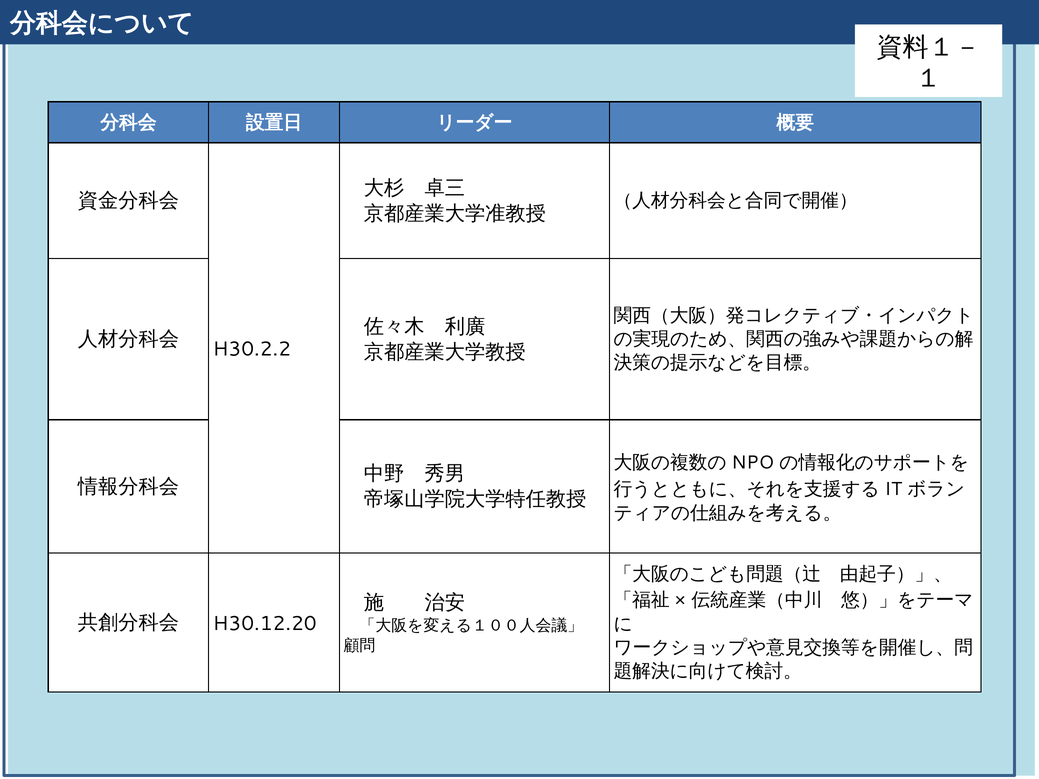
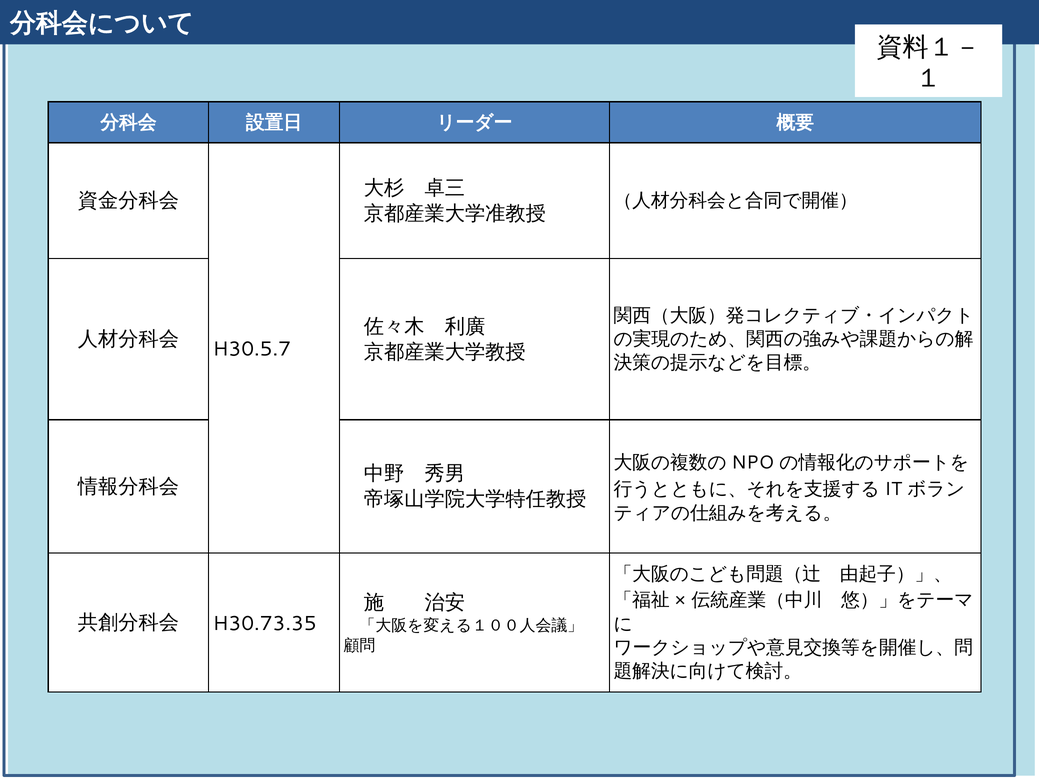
H30.2.2: H30.2.2 -> H30.5.7
H30.12.20: H30.12.20 -> H30.73.35
